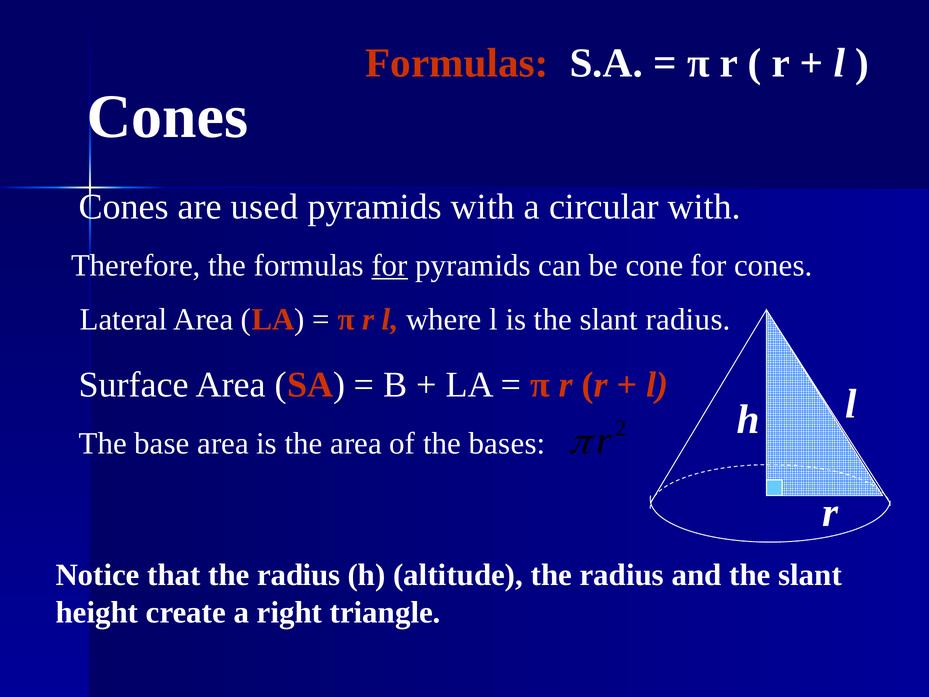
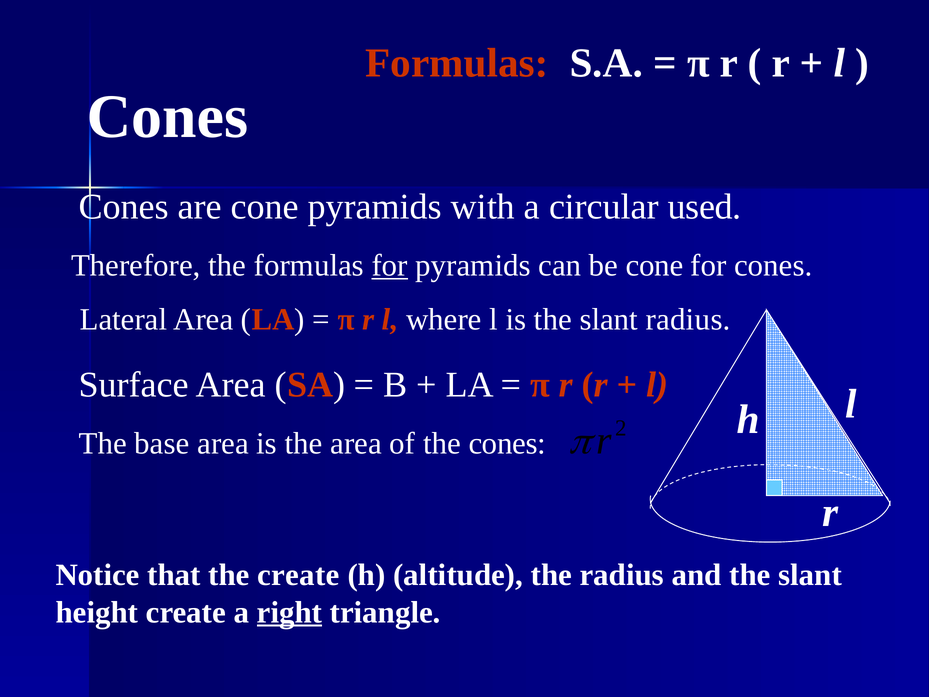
are used: used -> cone
circular with: with -> used
the bases: bases -> cones
that the radius: radius -> create
right underline: none -> present
